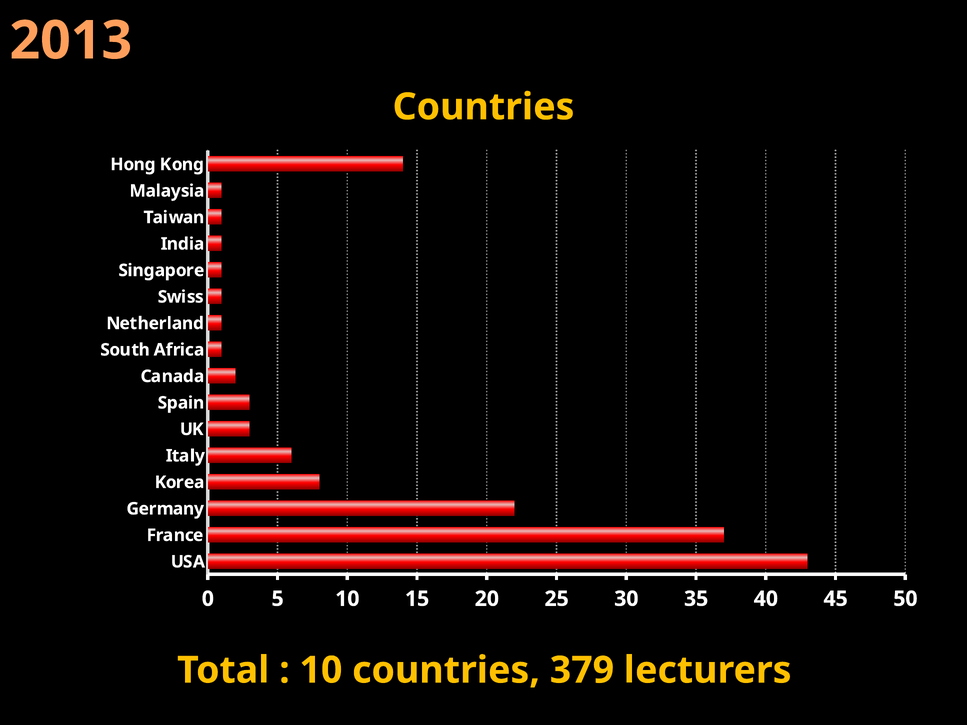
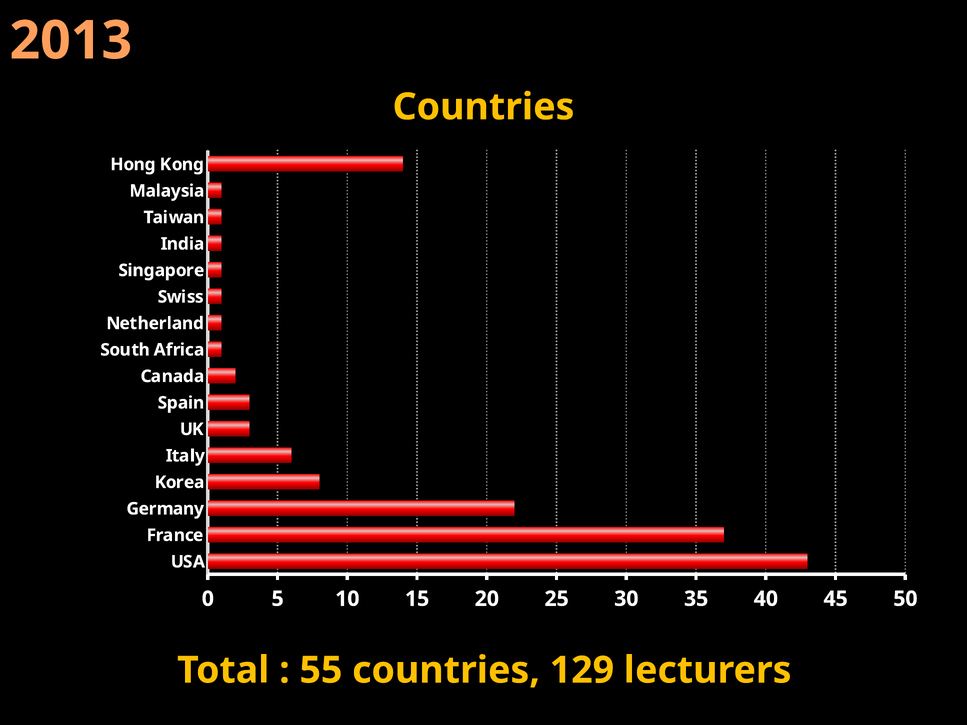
10 at (321, 670): 10 -> 55
379: 379 -> 129
